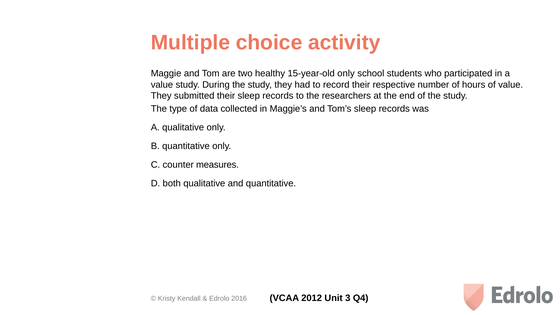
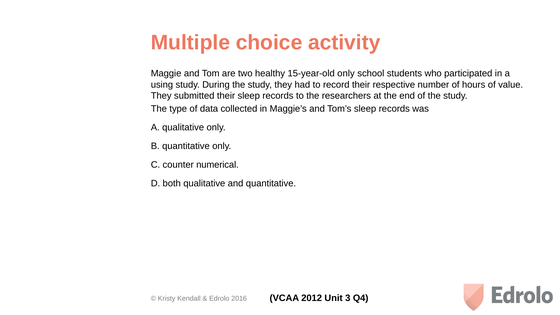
value at (162, 85): value -> using
measures: measures -> numerical
